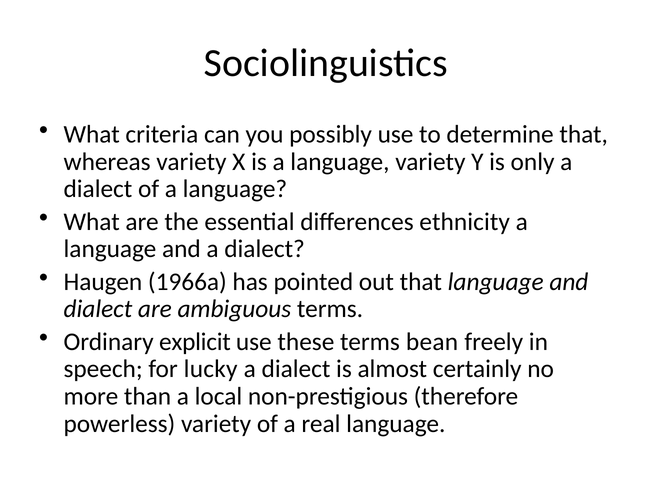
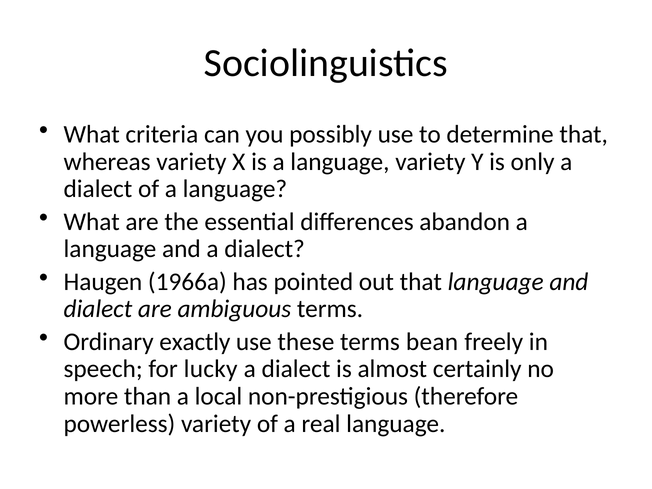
ethnicity: ethnicity -> abandon
explicit: explicit -> exactly
